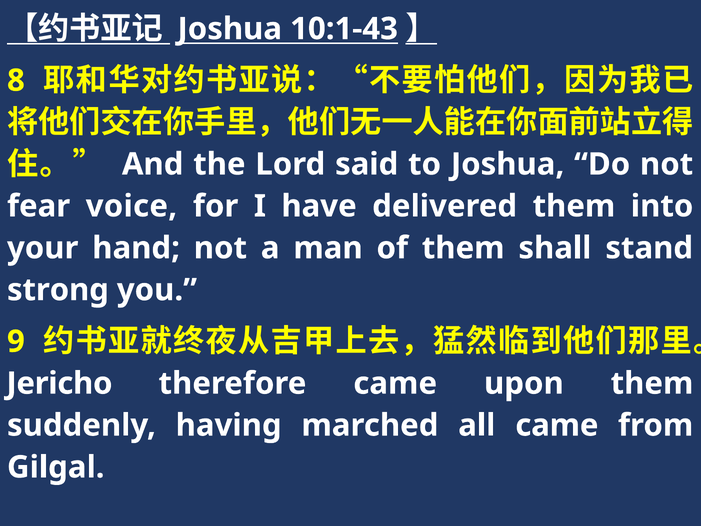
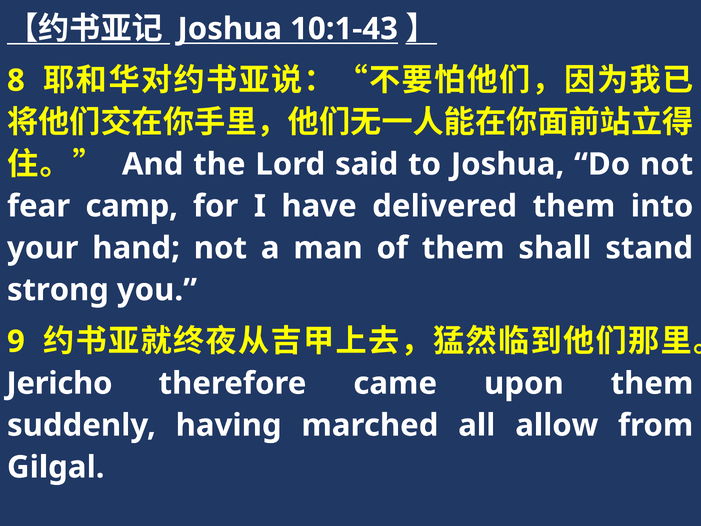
voice: voice -> camp
all came: came -> allow
